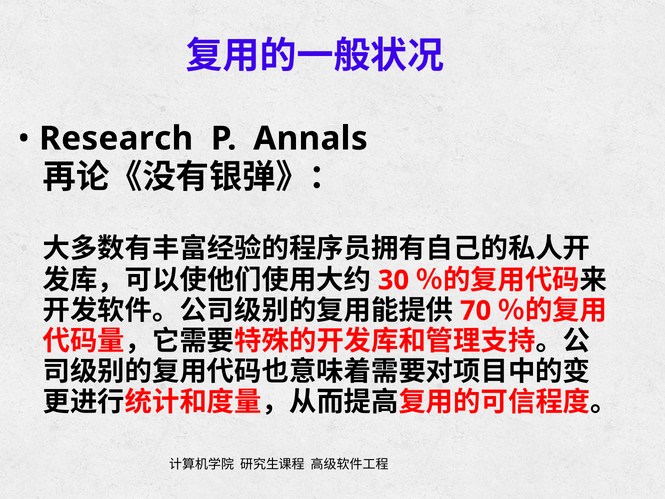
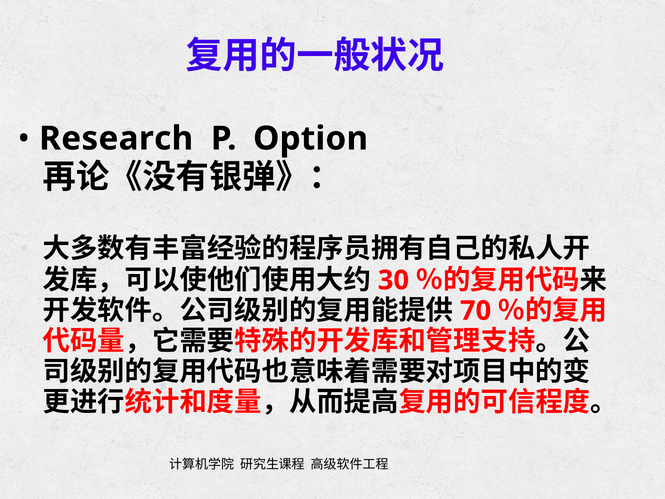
Annals: Annals -> Option
